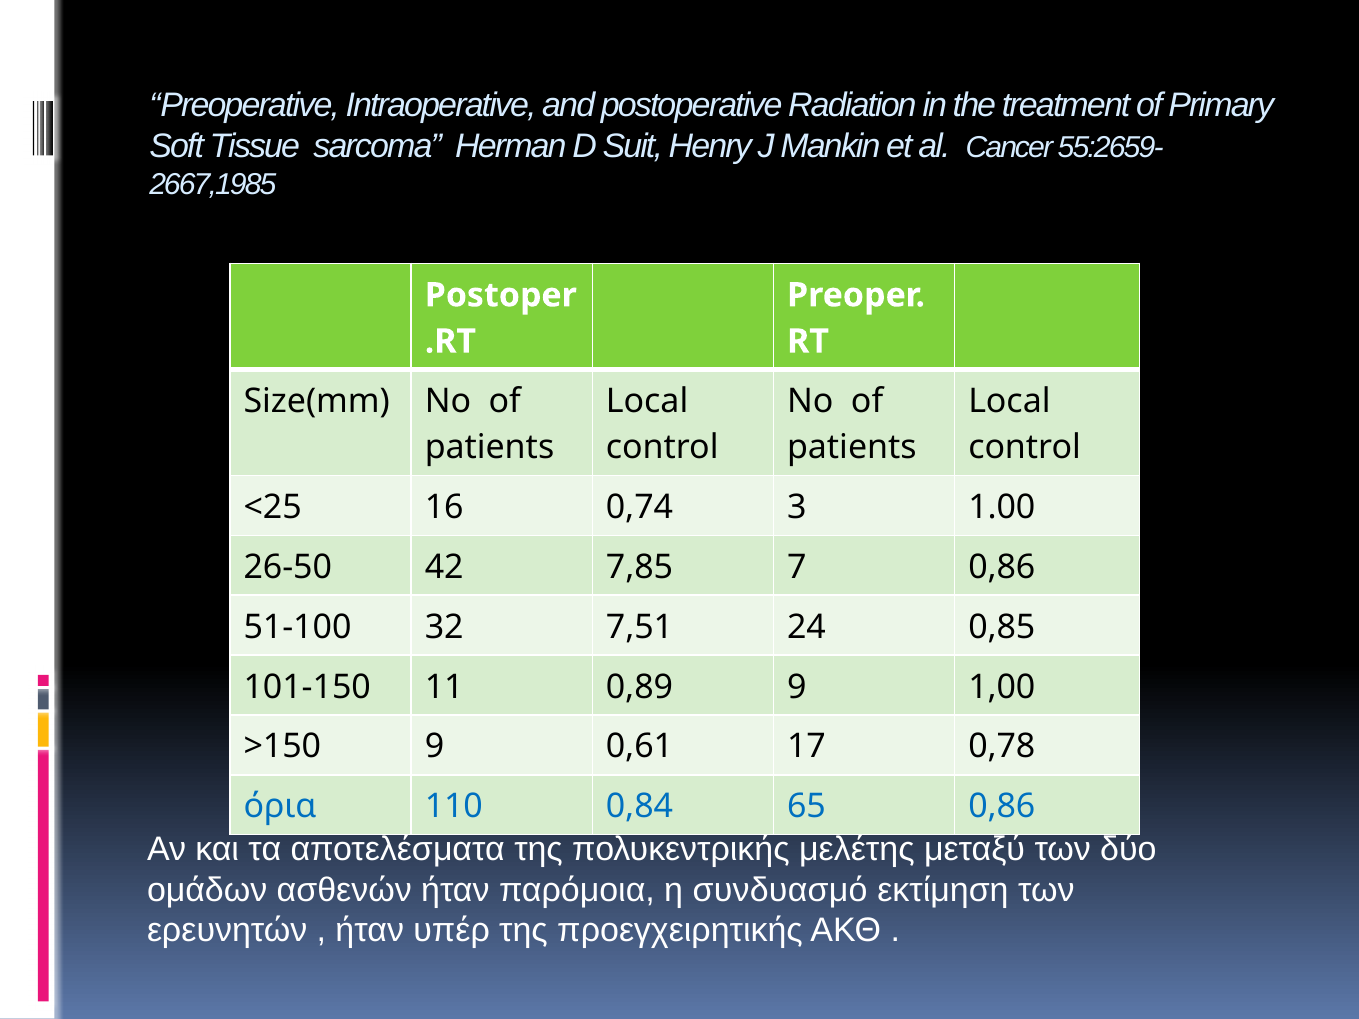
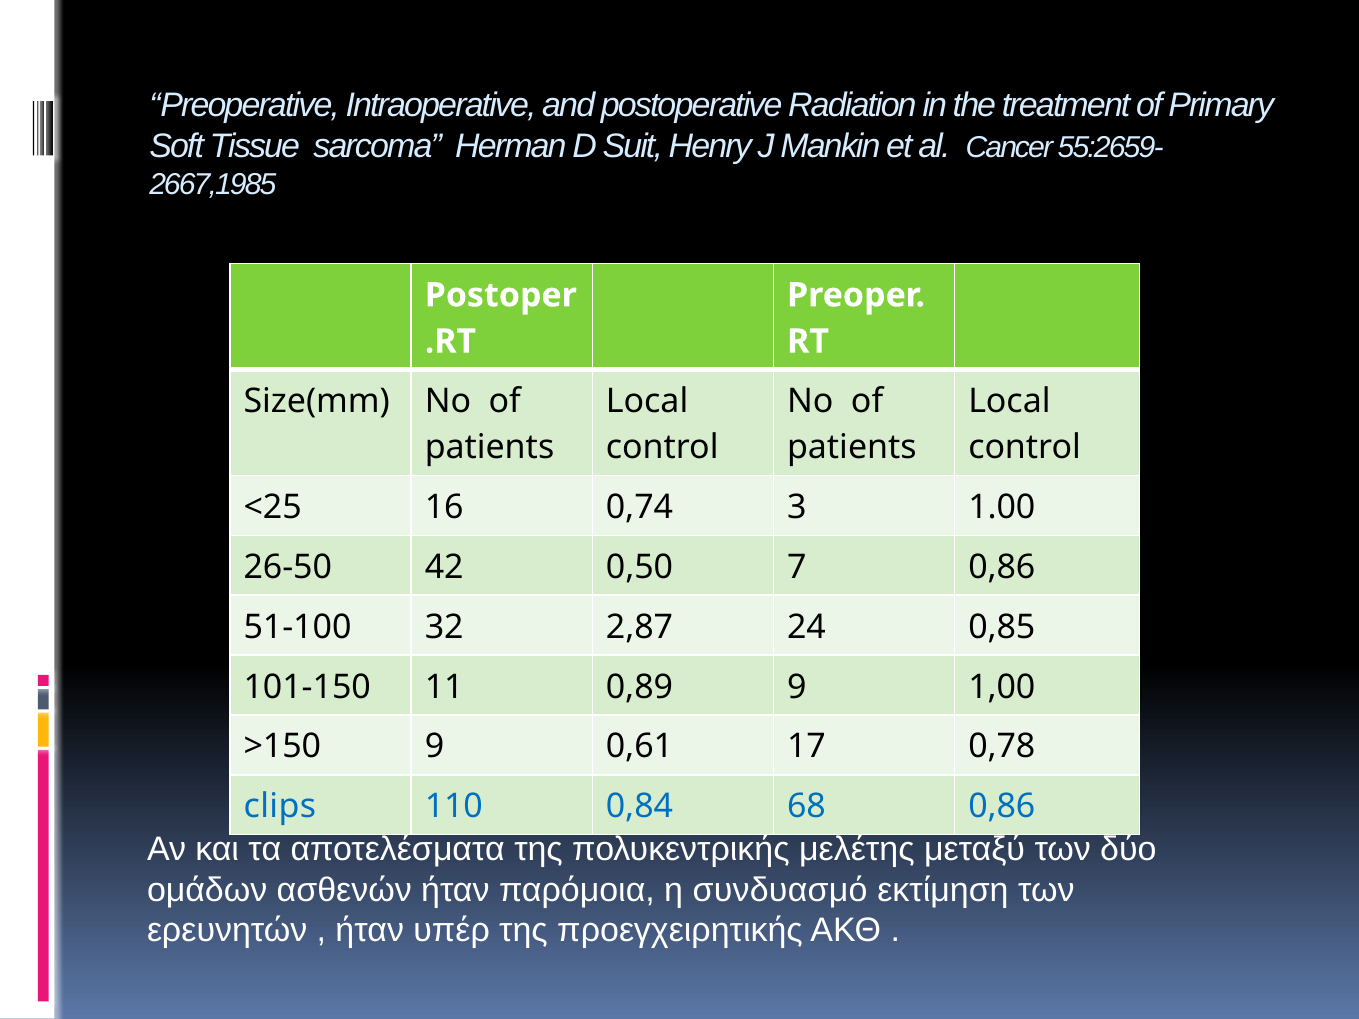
7,85: 7,85 -> 0,50
7,51: 7,51 -> 2,87
όρια: όρια -> clips
65: 65 -> 68
